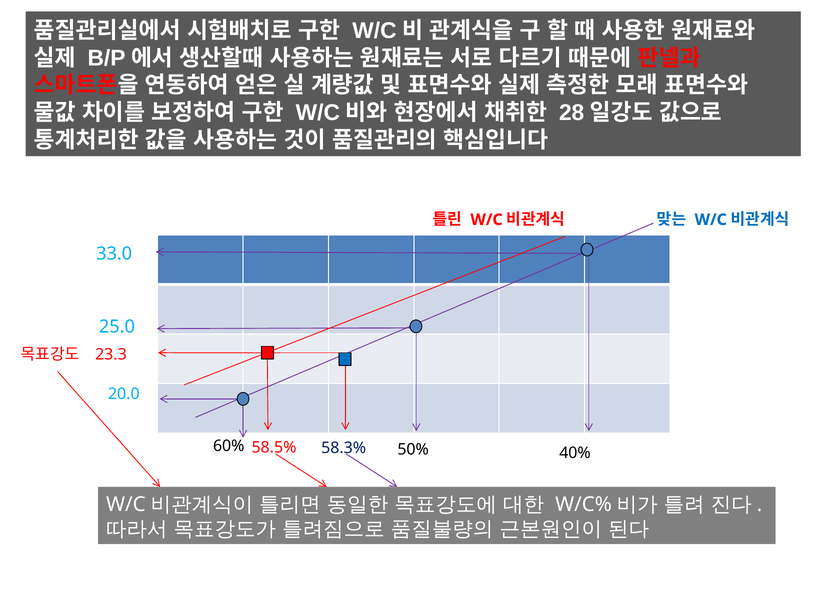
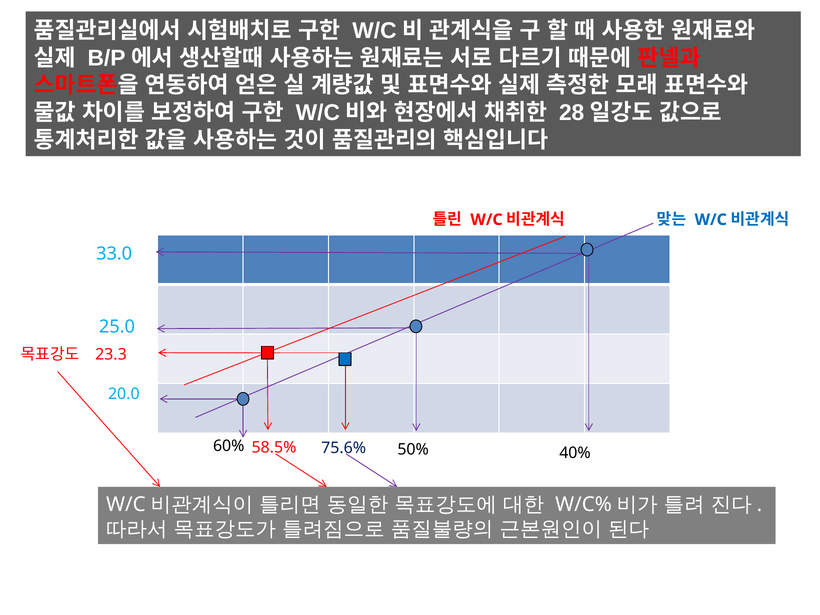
58.3%: 58.3% -> 75.6%
